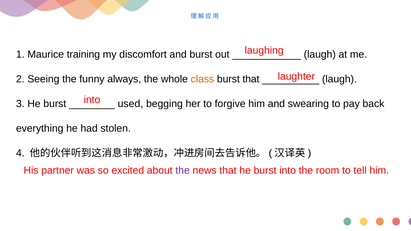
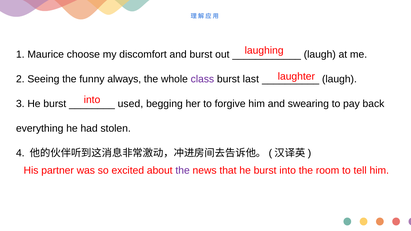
training: training -> choose
class colour: orange -> purple
burst that: that -> last
